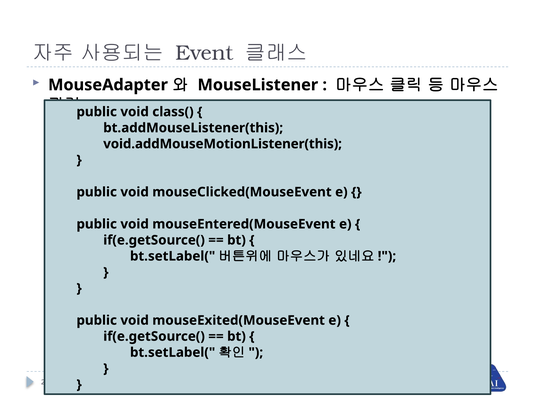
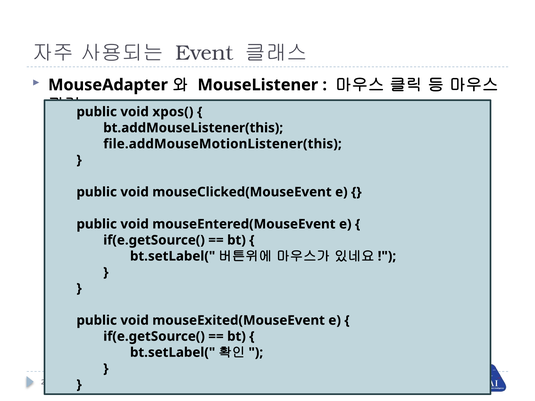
class(: class( -> xpos(
void.addMouseMotionListener(this: void.addMouseMotionListener(this -> file.addMouseMotionListener(this
